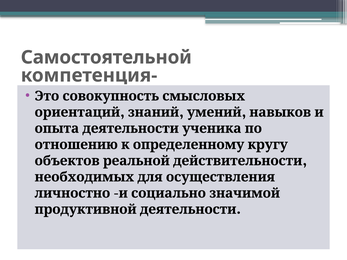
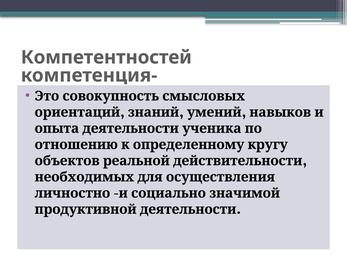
Самостоятельной: Самостоятельной -> Компетентностей
